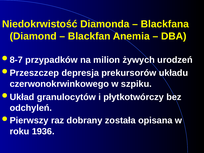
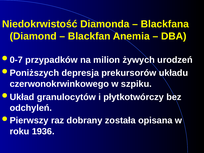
8-7: 8-7 -> 0-7
Przeszczep: Przeszczep -> Poniższych
